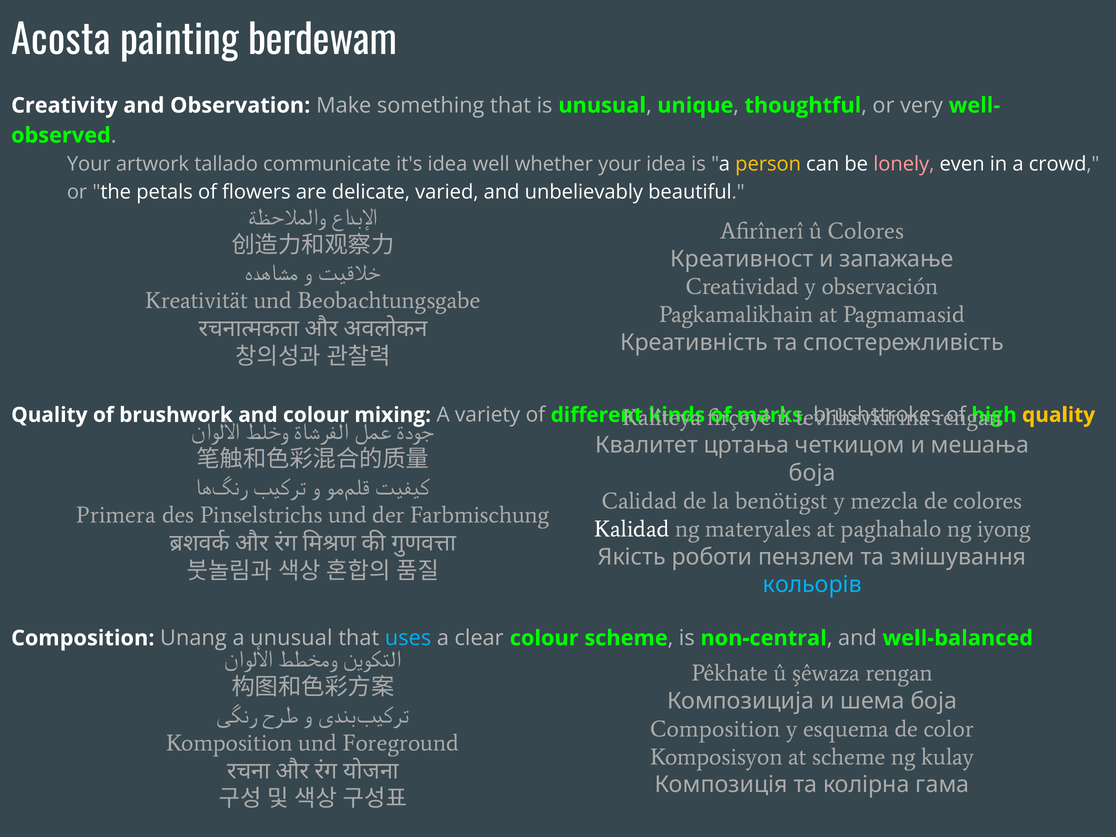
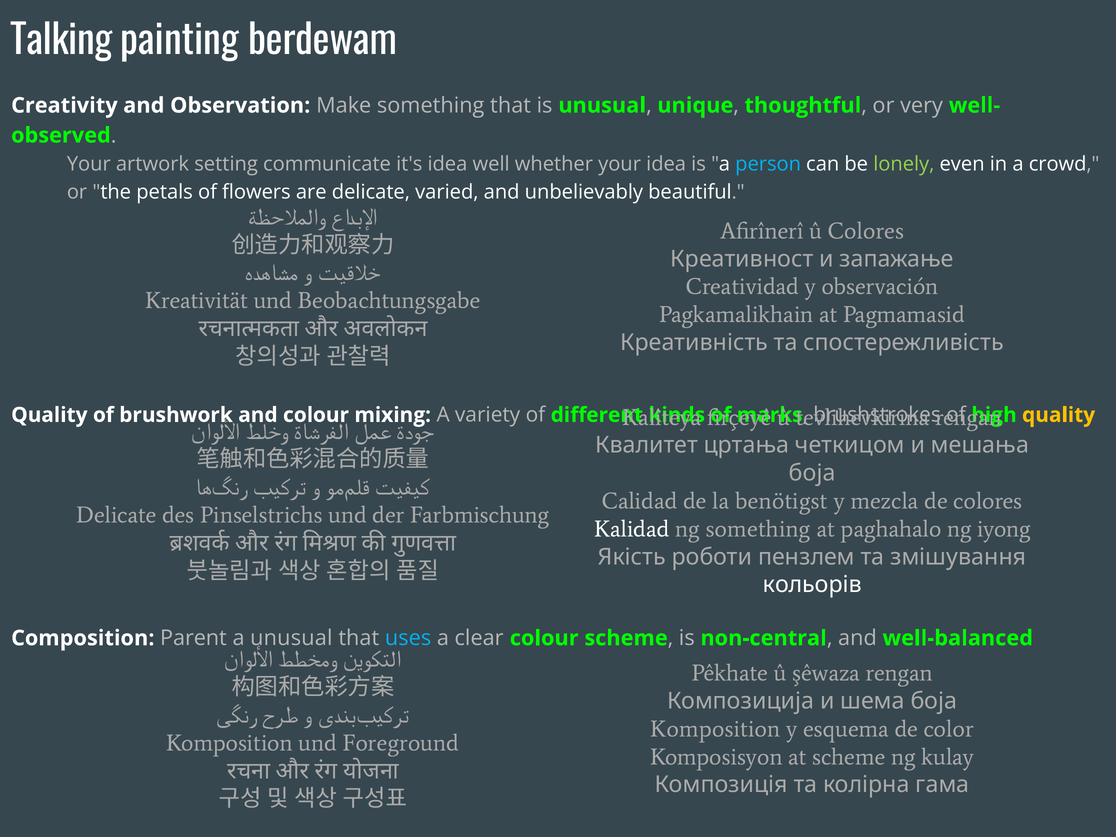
Acosta: Acosta -> Talking
tallado: tallado -> setting
person colour: yellow -> light blue
lonely colour: pink -> light green
Primera at (116, 515): Primera -> Delicate
ng materyales: materyales -> something
кольорів colour: light blue -> white
Unang: Unang -> Parent
Composition at (715, 729): Composition -> Komposition
